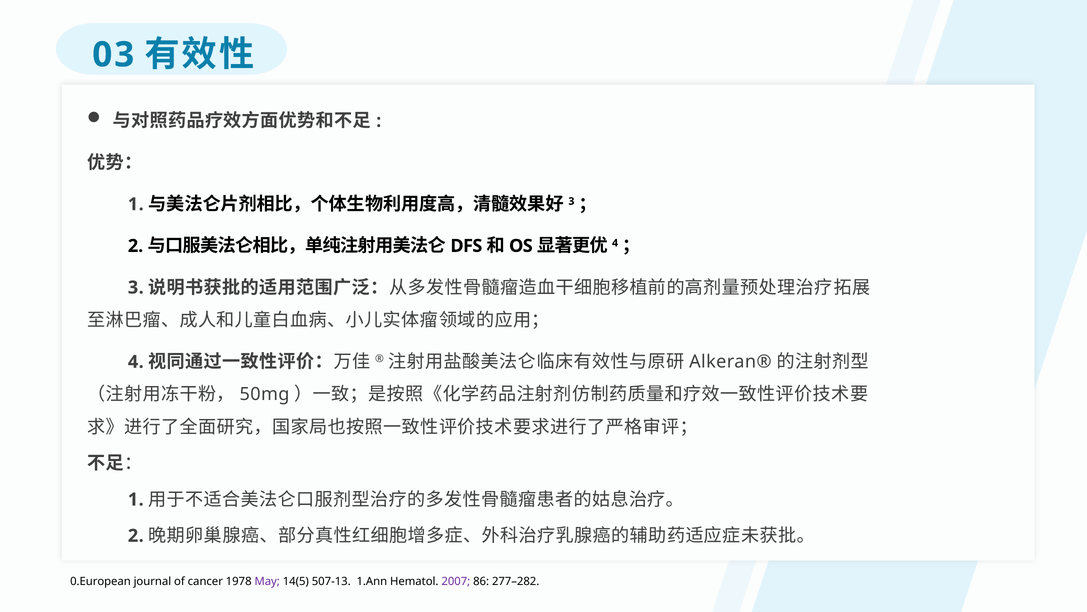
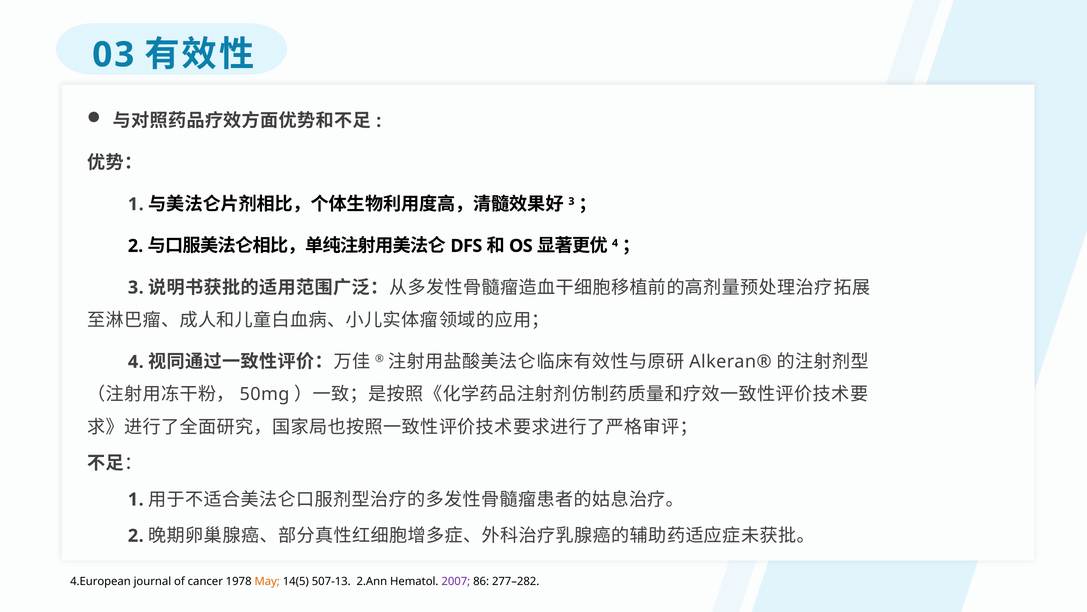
0.European: 0.European -> 4.European
May colour: purple -> orange
1.Ann: 1.Ann -> 2.Ann
